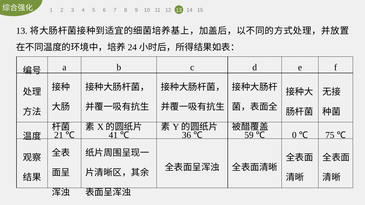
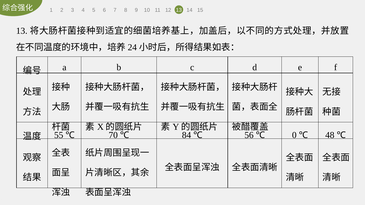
21: 21 -> 55
41: 41 -> 70
36: 36 -> 84
59: 59 -> 56
75: 75 -> 48
